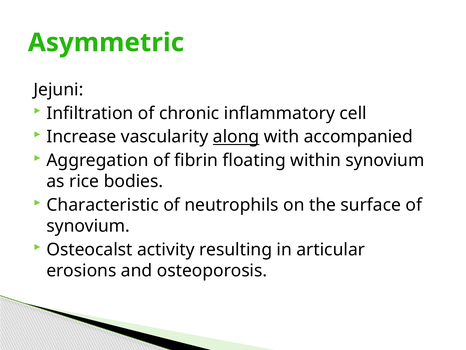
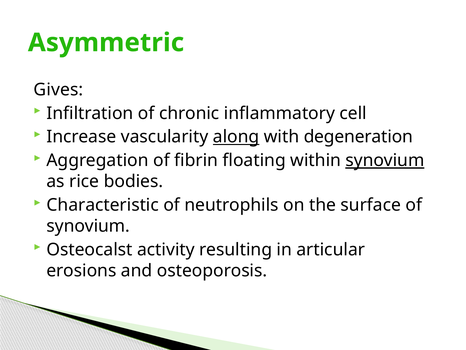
Jejuni: Jejuni -> Gives
accompanied: accompanied -> degeneration
synovium at (385, 160) underline: none -> present
